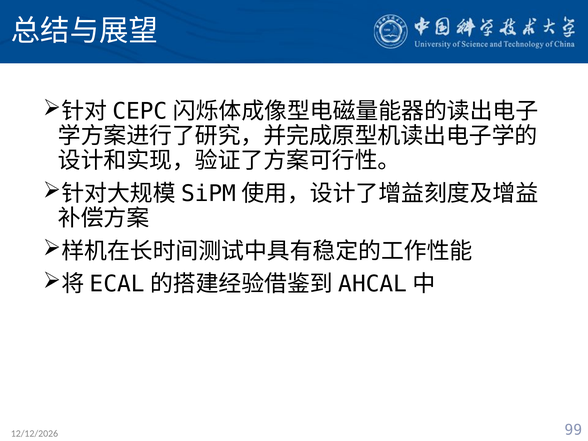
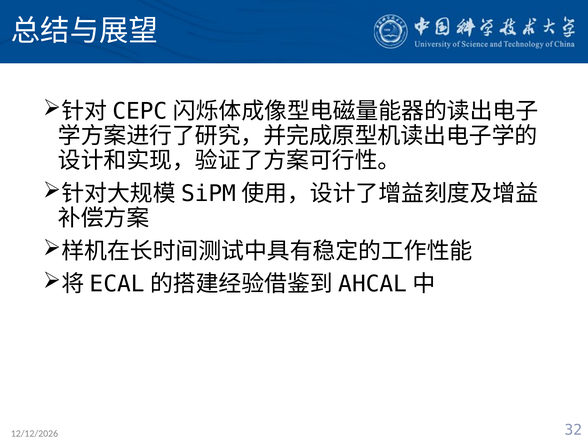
99: 99 -> 32
